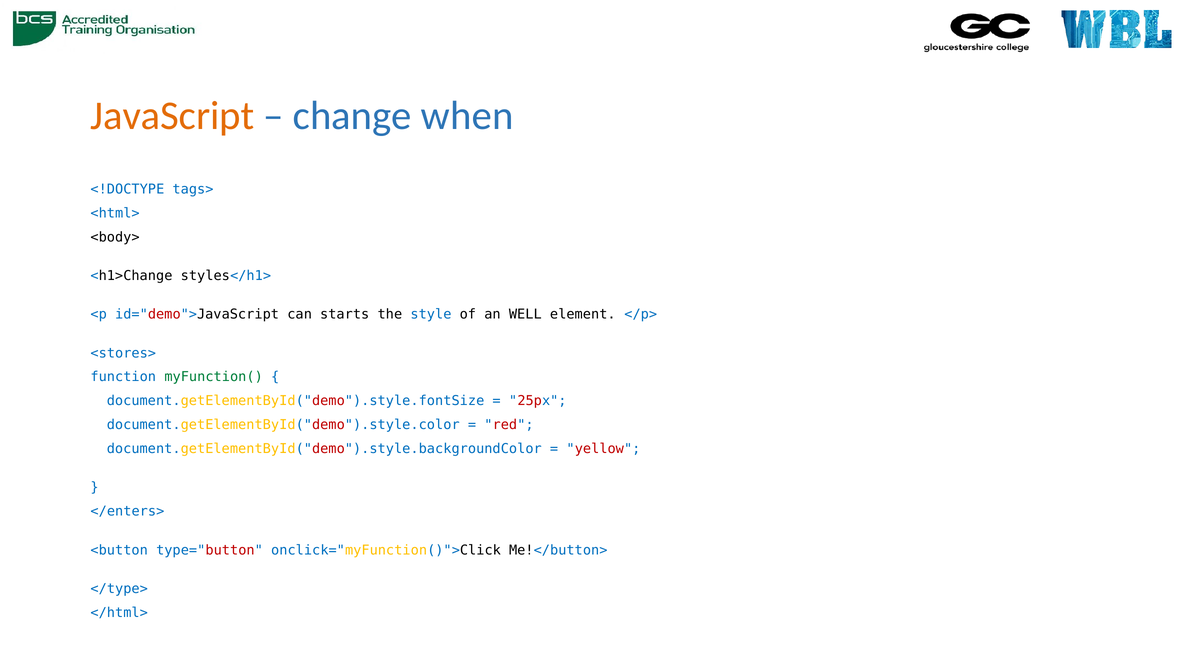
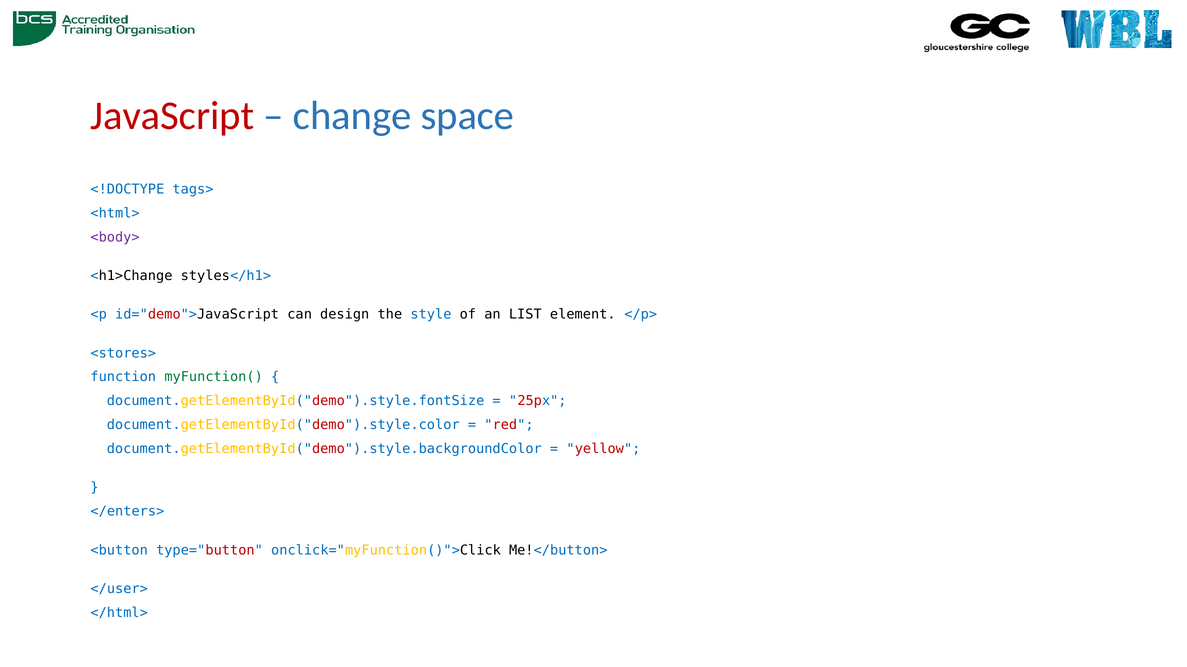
JavaScript colour: orange -> red
when: when -> space
<body> colour: black -> purple
starts: starts -> design
WELL: WELL -> LIST
</type>: </type> -> </user>
